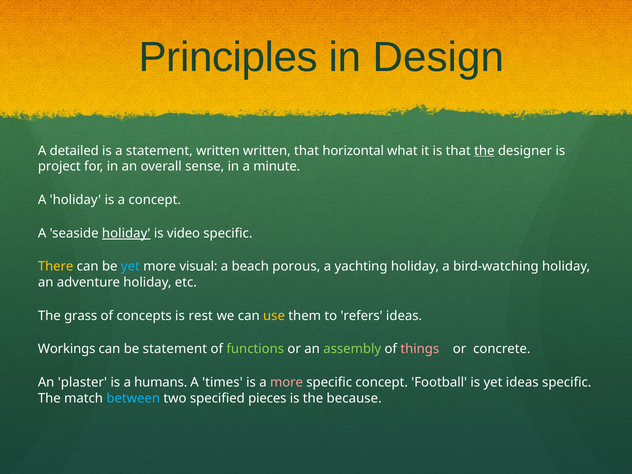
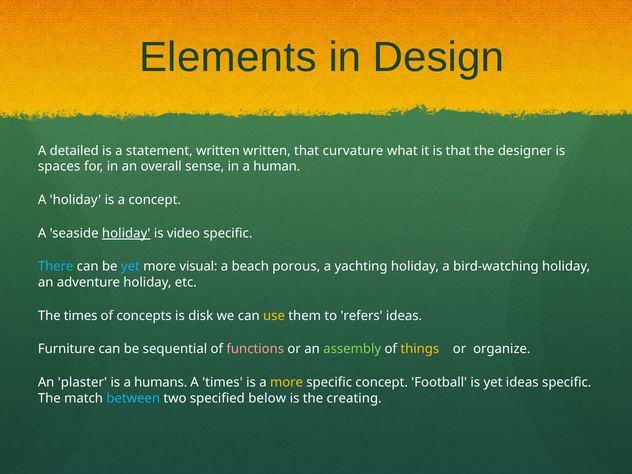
Principles: Principles -> Elements
horizontal: horizontal -> curvature
the at (484, 151) underline: present -> none
project: project -> spaces
minute: minute -> human
There colour: yellow -> light blue
The grass: grass -> times
rest: rest -> disk
Workings: Workings -> Furniture
be statement: statement -> sequential
functions colour: light green -> pink
things colour: pink -> yellow
concrete: concrete -> organize
more at (286, 382) colour: pink -> yellow
pieces: pieces -> below
because: because -> creating
